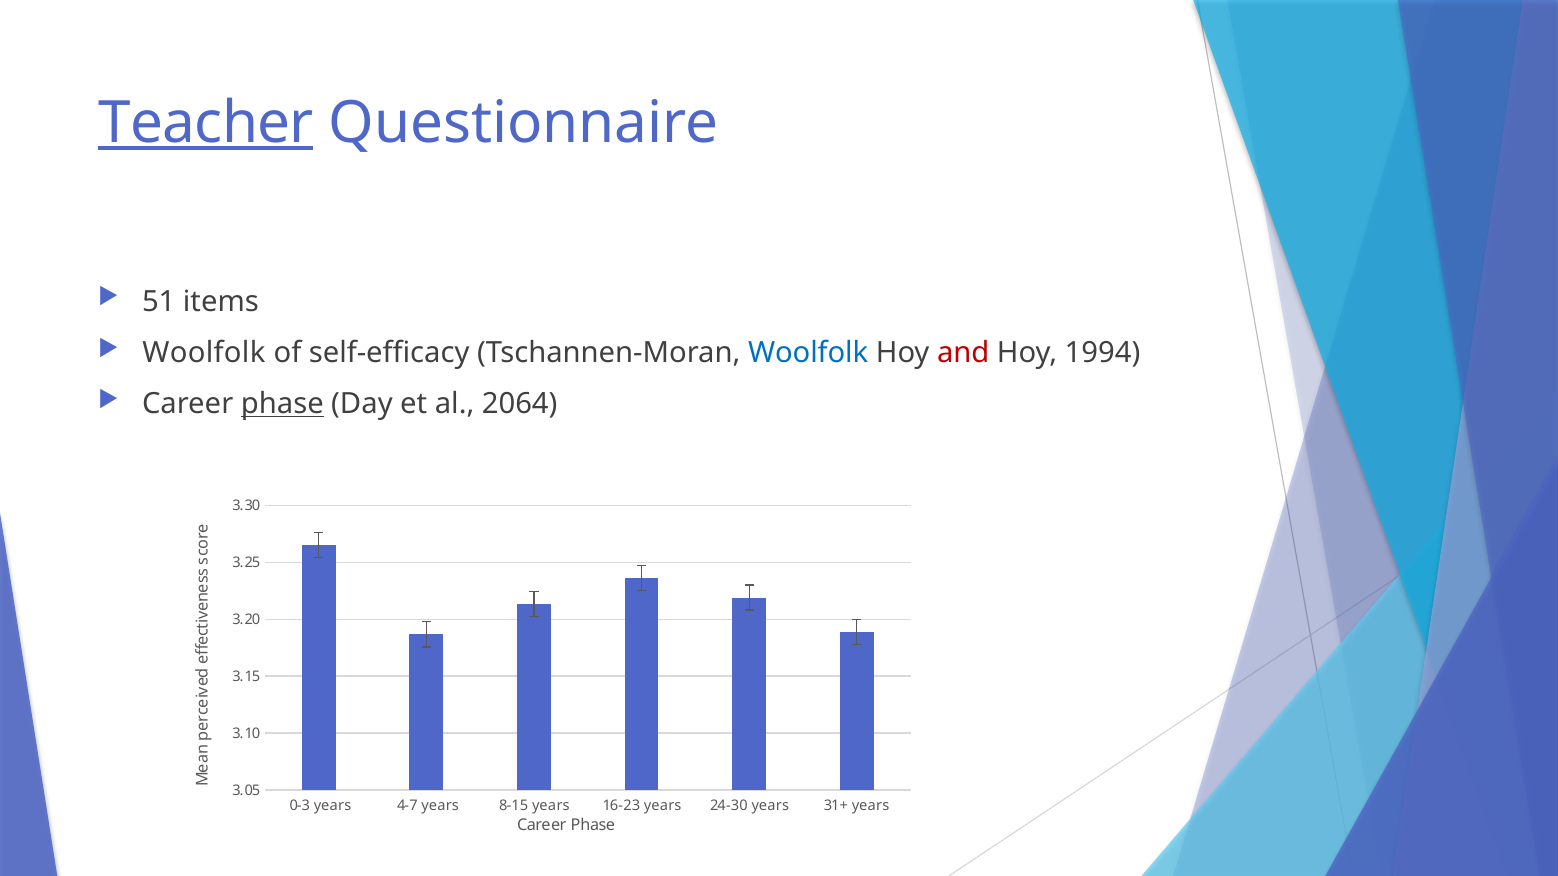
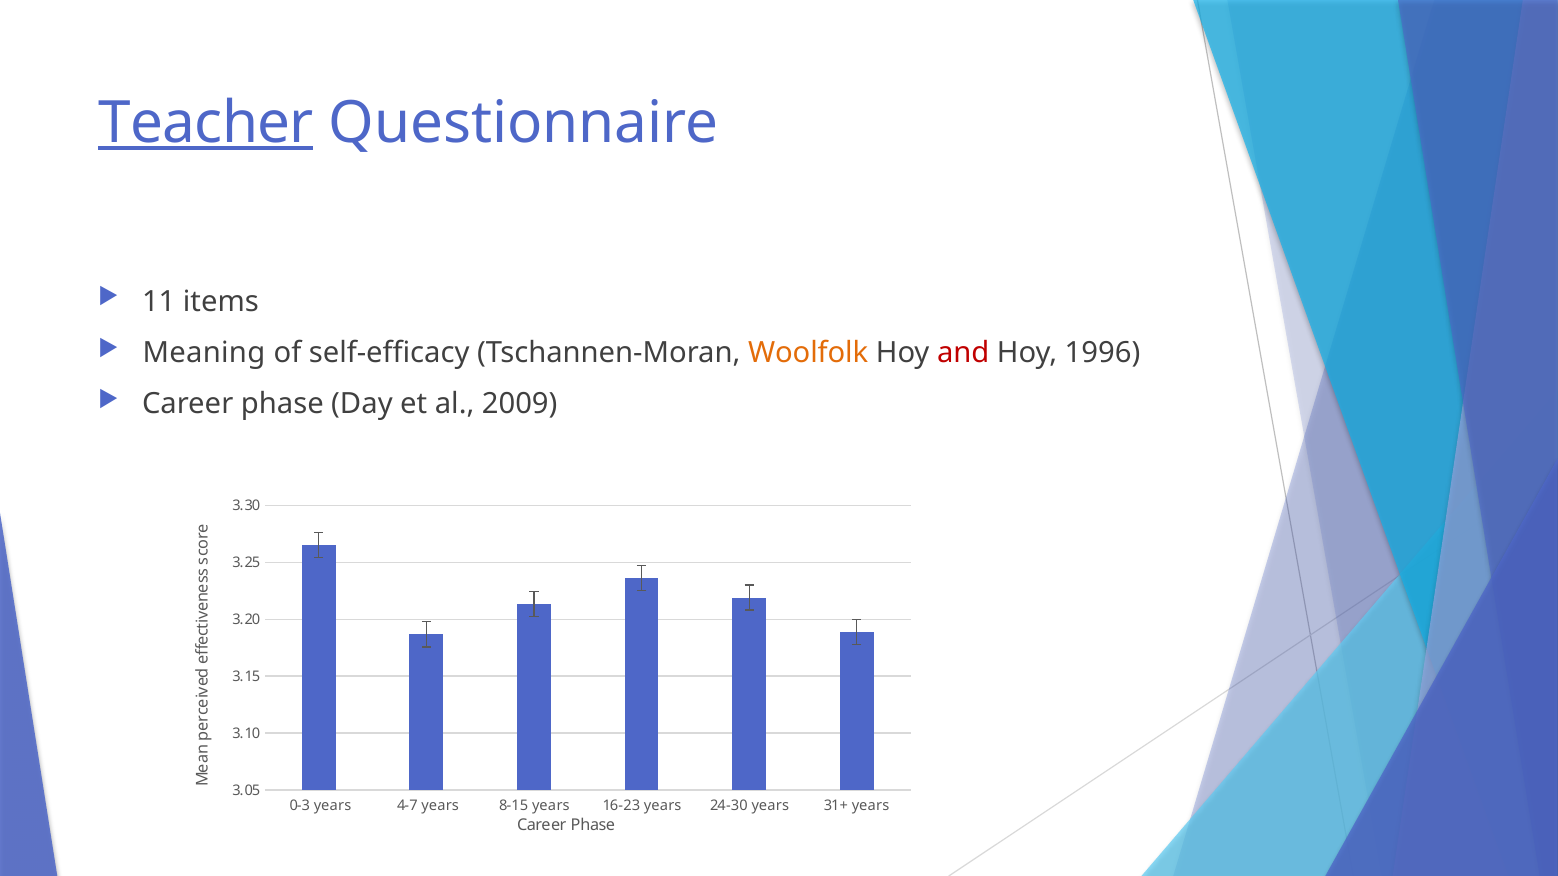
51: 51 -> 11
Woolfolk at (204, 353): Woolfolk -> Meaning
Woolfolk at (808, 353) colour: blue -> orange
1994: 1994 -> 1996
phase at (282, 404) underline: present -> none
2064: 2064 -> 2009
